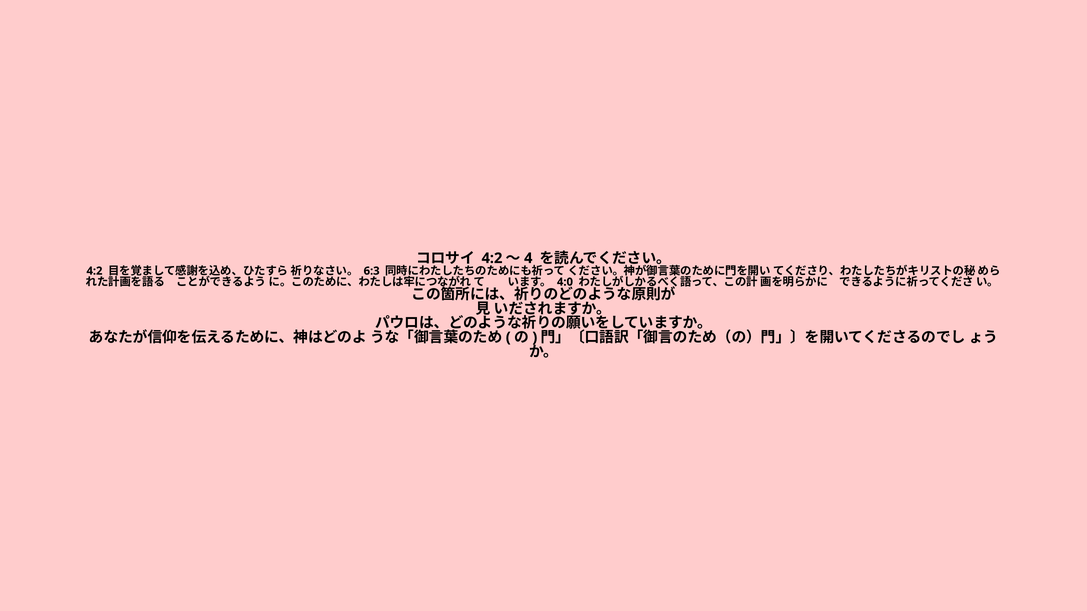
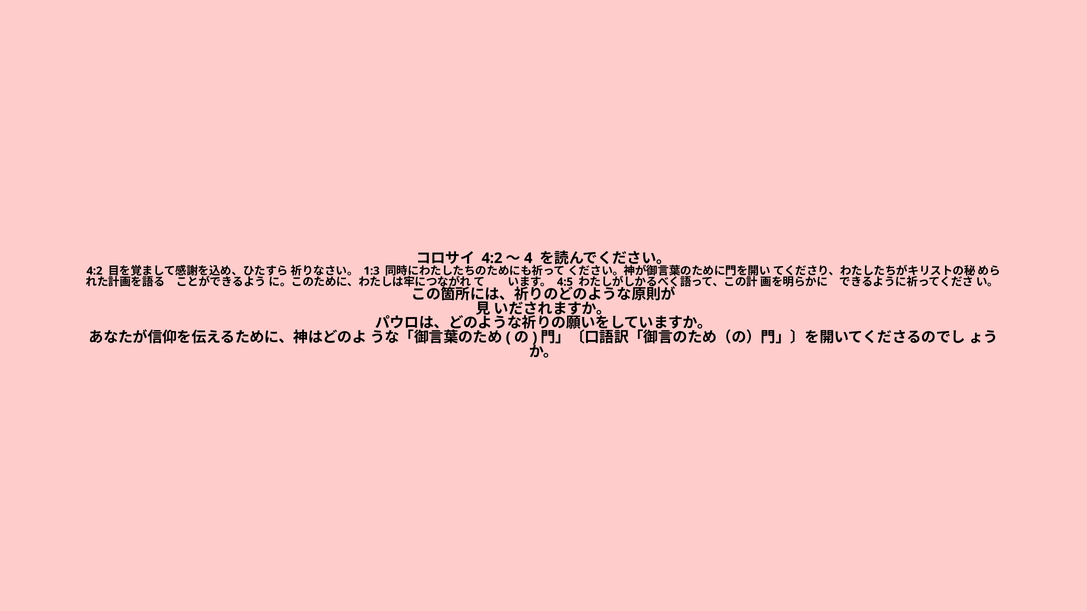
6:3: 6:3 -> 1:3
4:0: 4:0 -> 4:5
